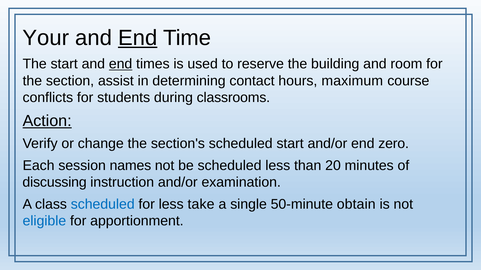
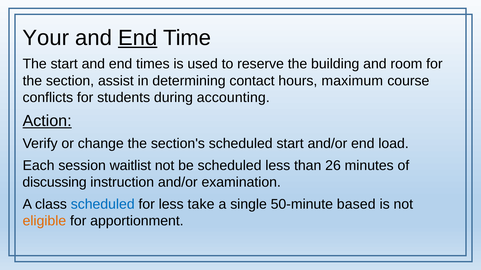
end at (121, 64) underline: present -> none
classrooms: classrooms -> accounting
zero: zero -> load
names: names -> waitlist
20: 20 -> 26
obtain: obtain -> based
eligible colour: blue -> orange
